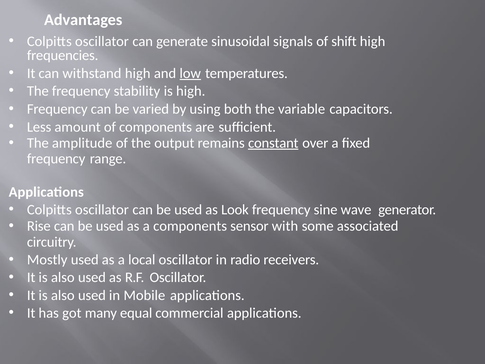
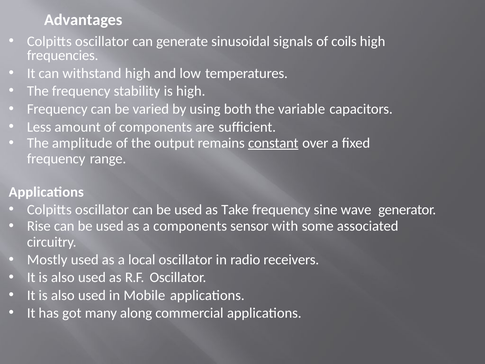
shift: shift -> coils
low underline: present -> none
Look: Look -> Take
equal: equal -> along
